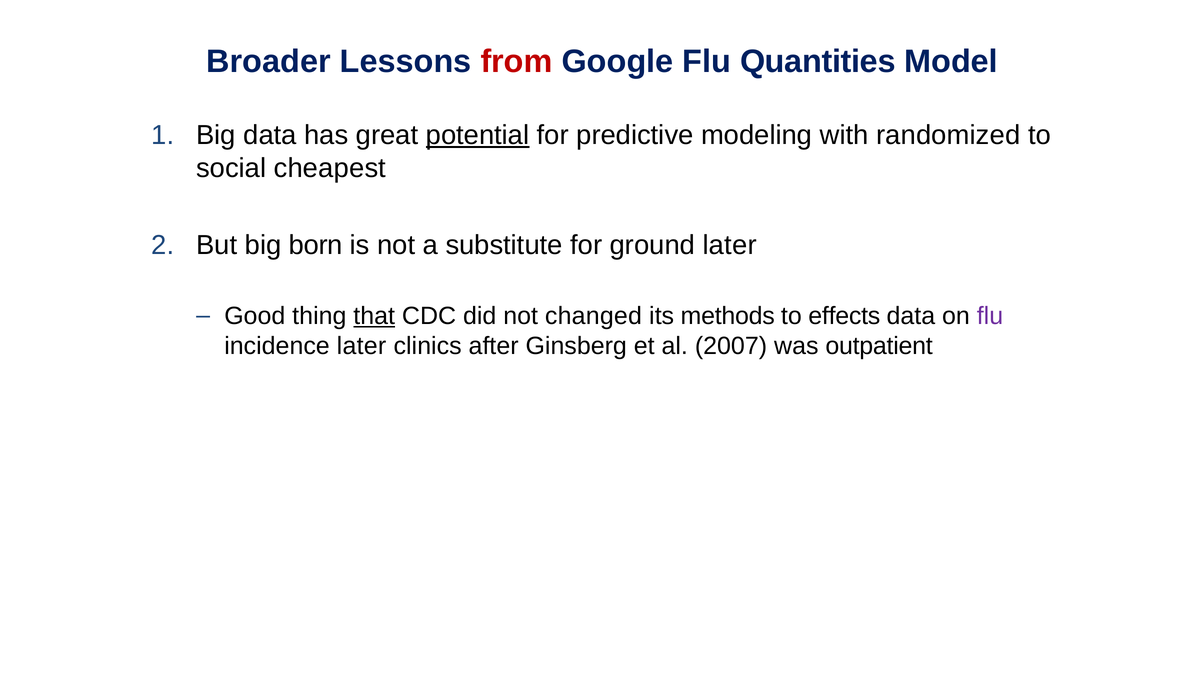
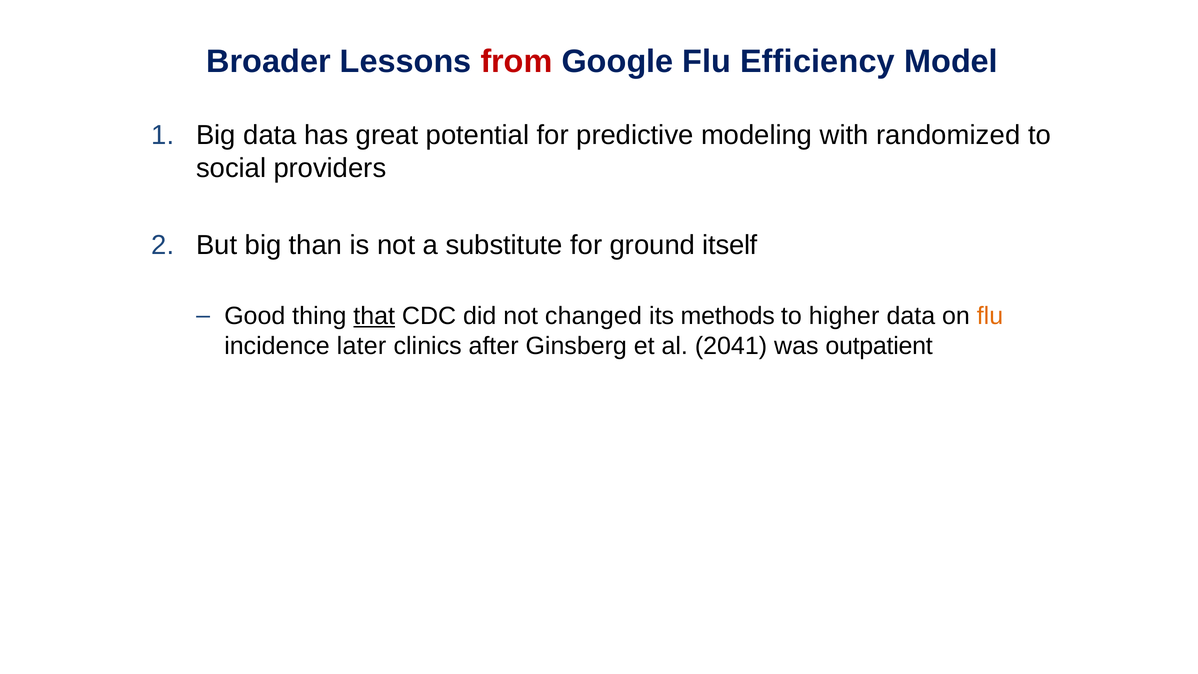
Quantities: Quantities -> Efficiency
potential underline: present -> none
cheapest: cheapest -> providers
born: born -> than
ground later: later -> itself
effects: effects -> higher
flu at (990, 316) colour: purple -> orange
2007: 2007 -> 2041
